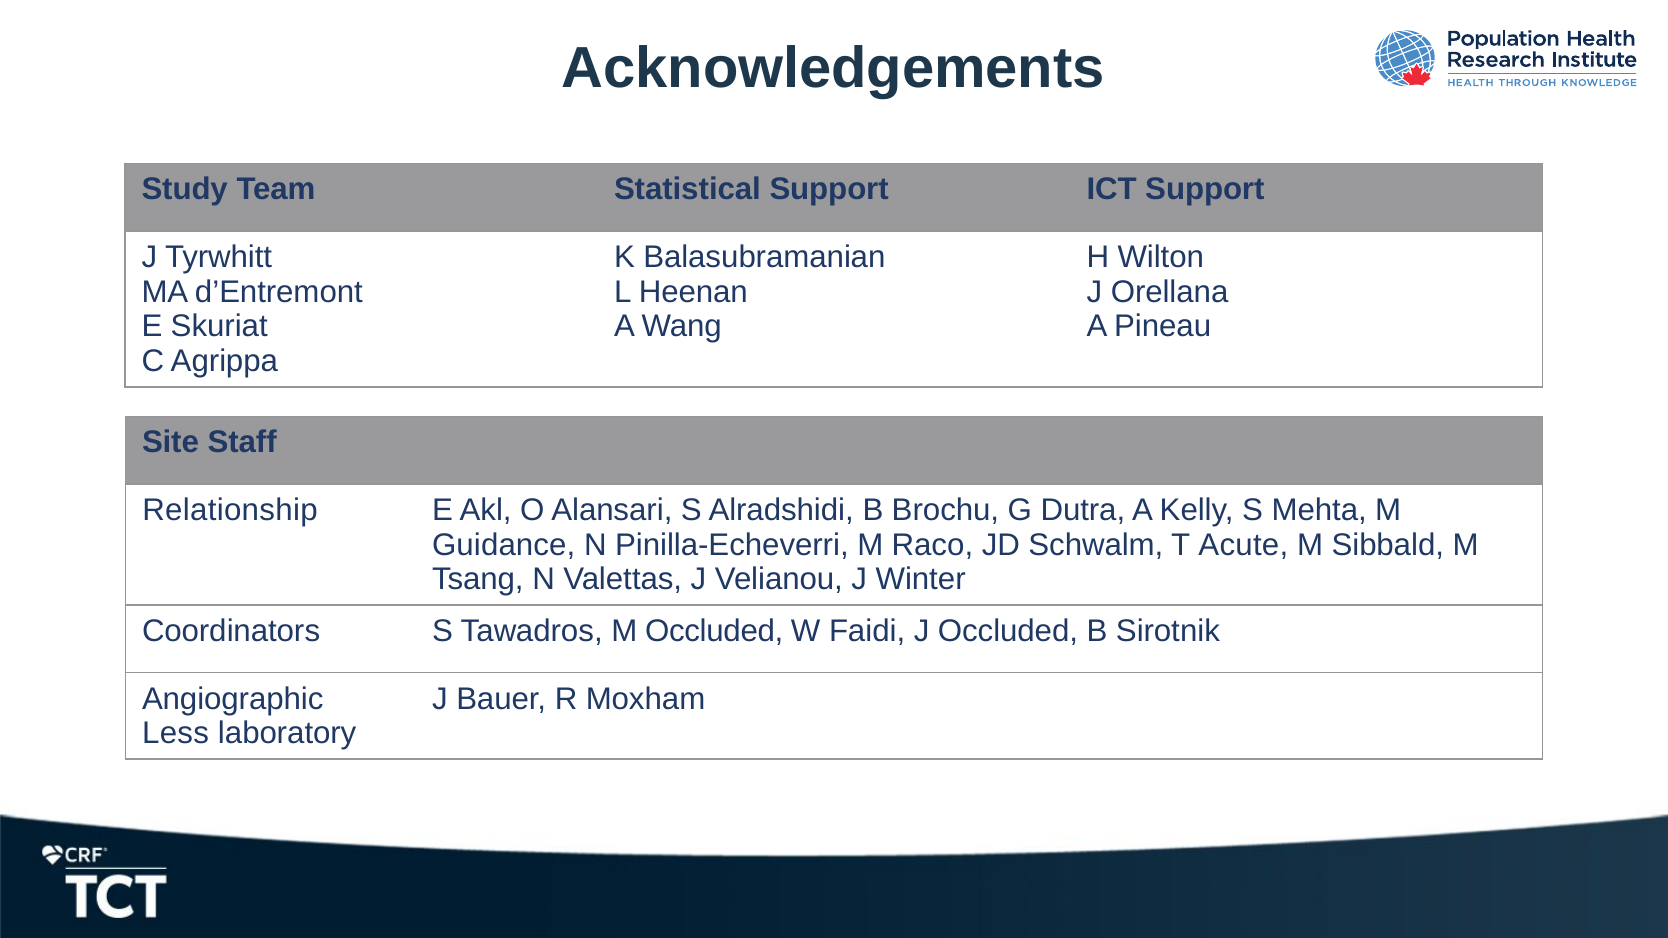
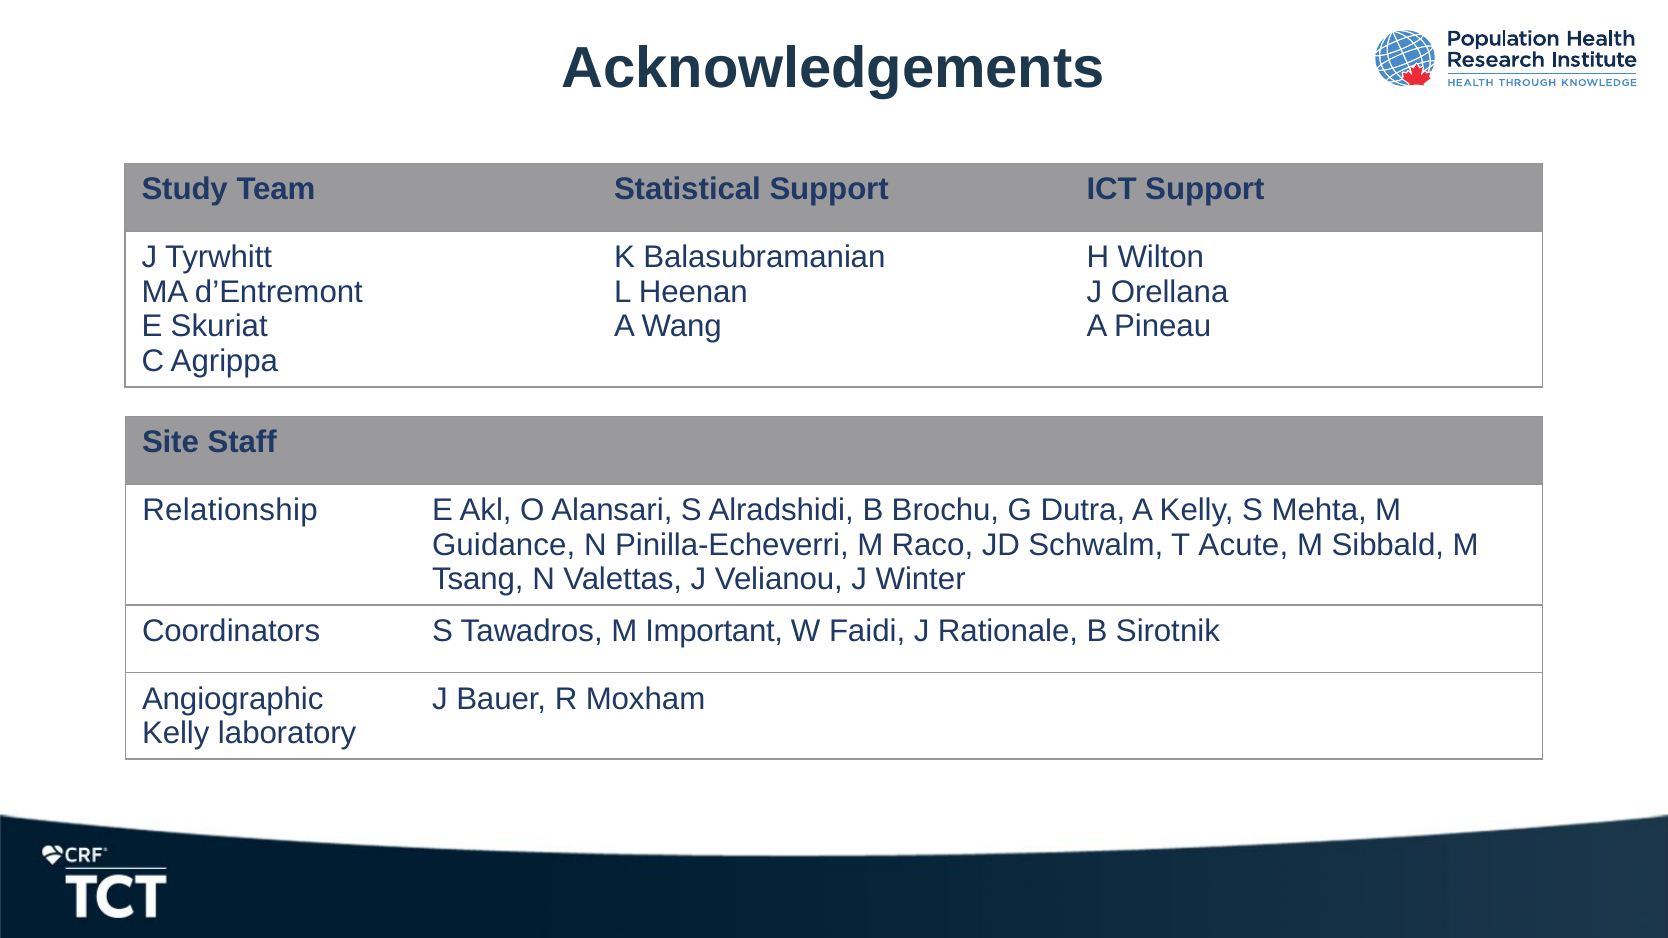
M Occluded: Occluded -> Important
J Occluded: Occluded -> Rationale
Less at (176, 734): Less -> Kelly
